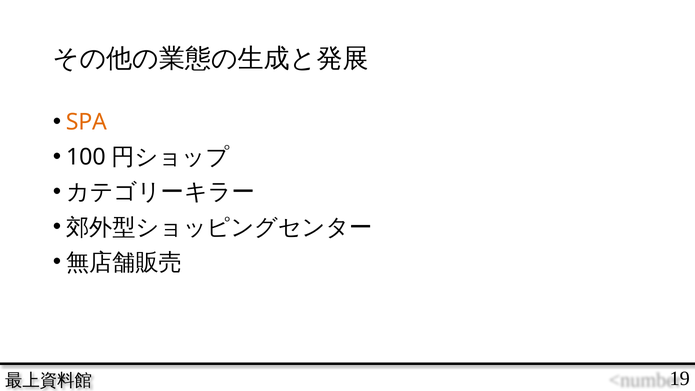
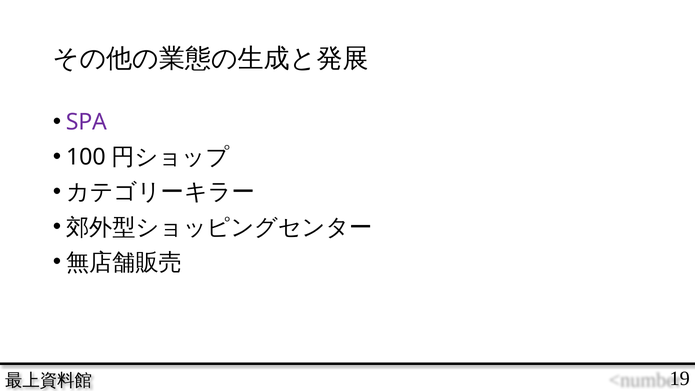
SPA colour: orange -> purple
